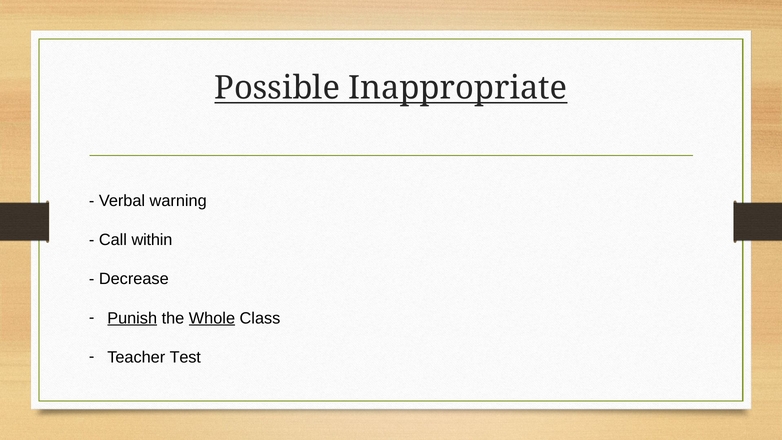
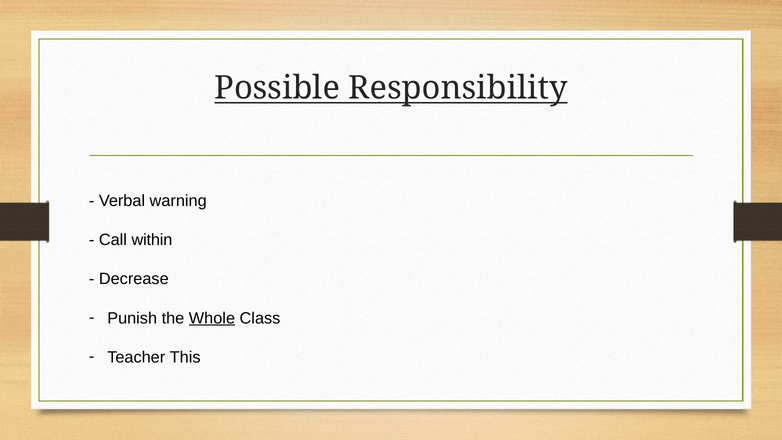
Inappropriate: Inappropriate -> Responsibility
Punish underline: present -> none
Test: Test -> This
